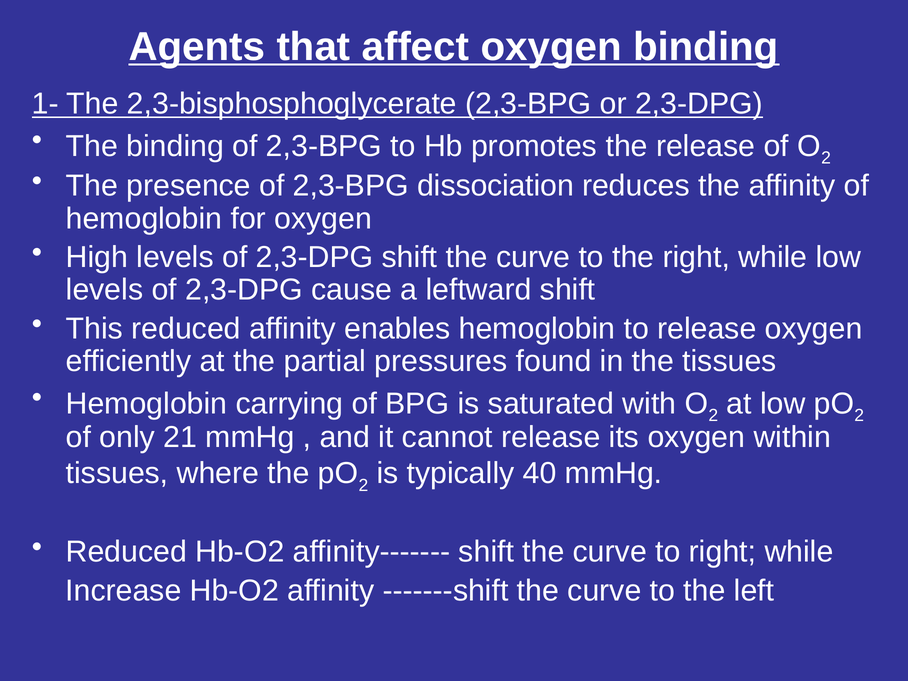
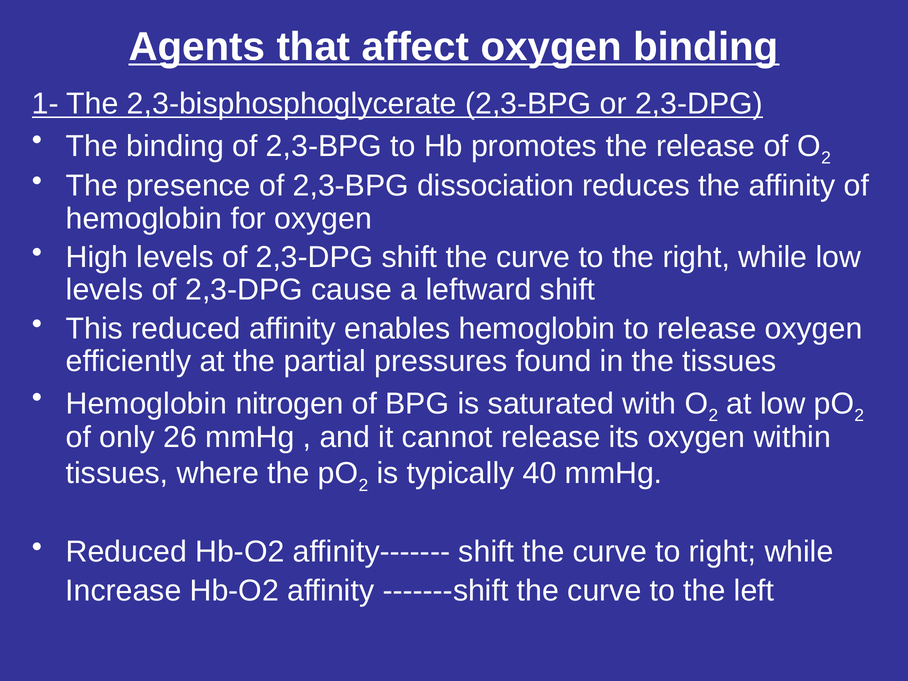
carrying: carrying -> nitrogen
21: 21 -> 26
